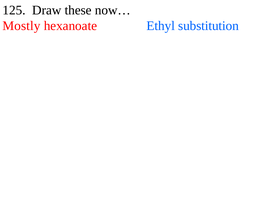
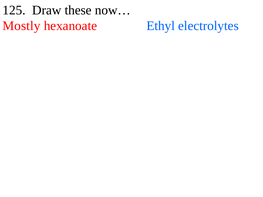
substitution: substitution -> electrolytes
